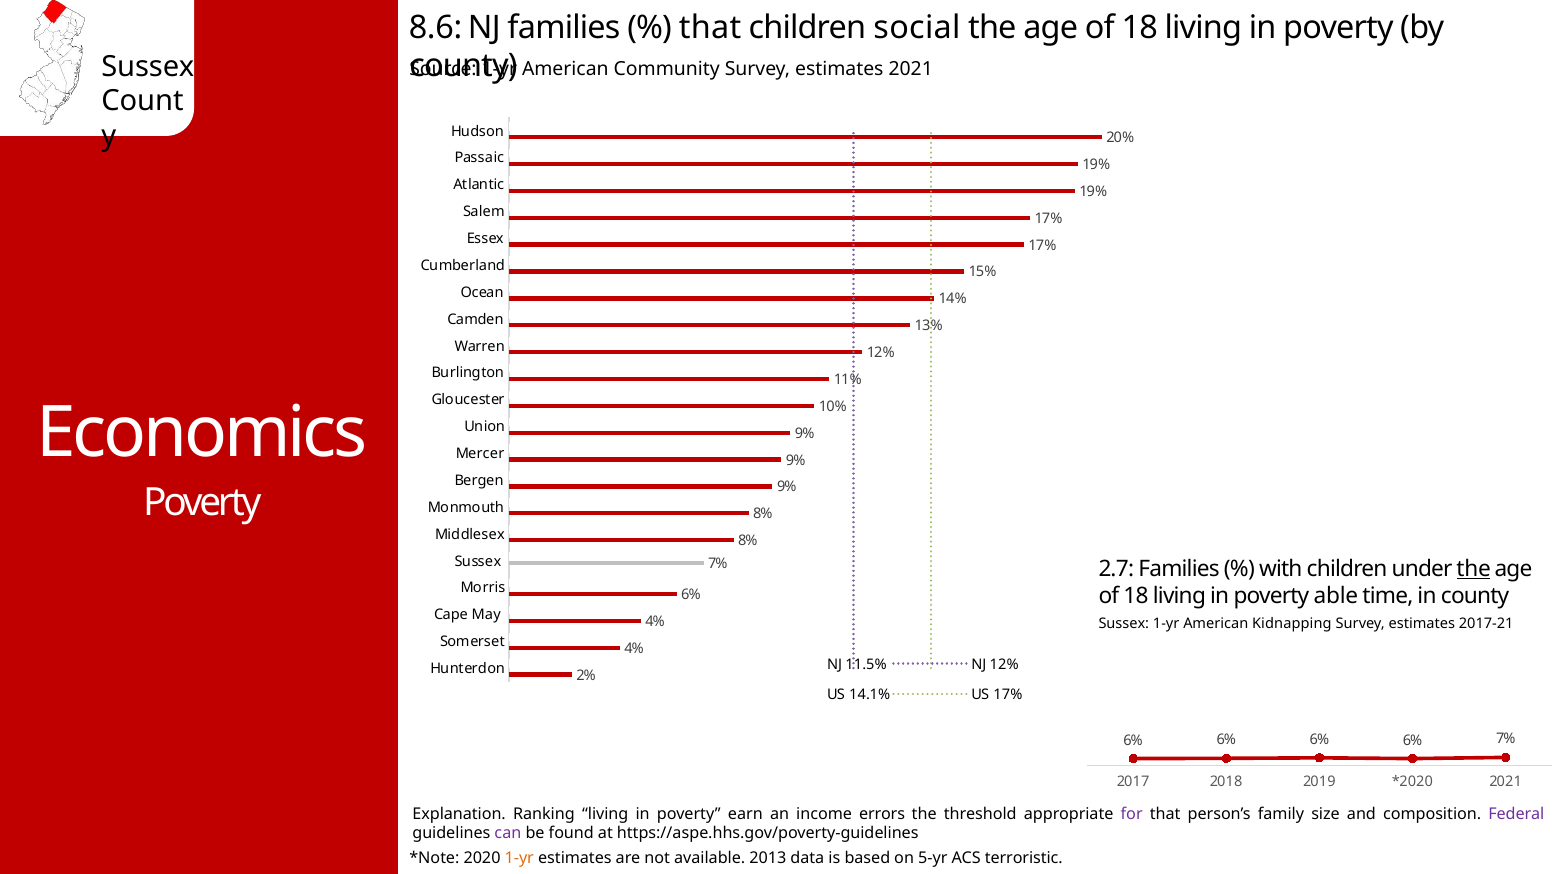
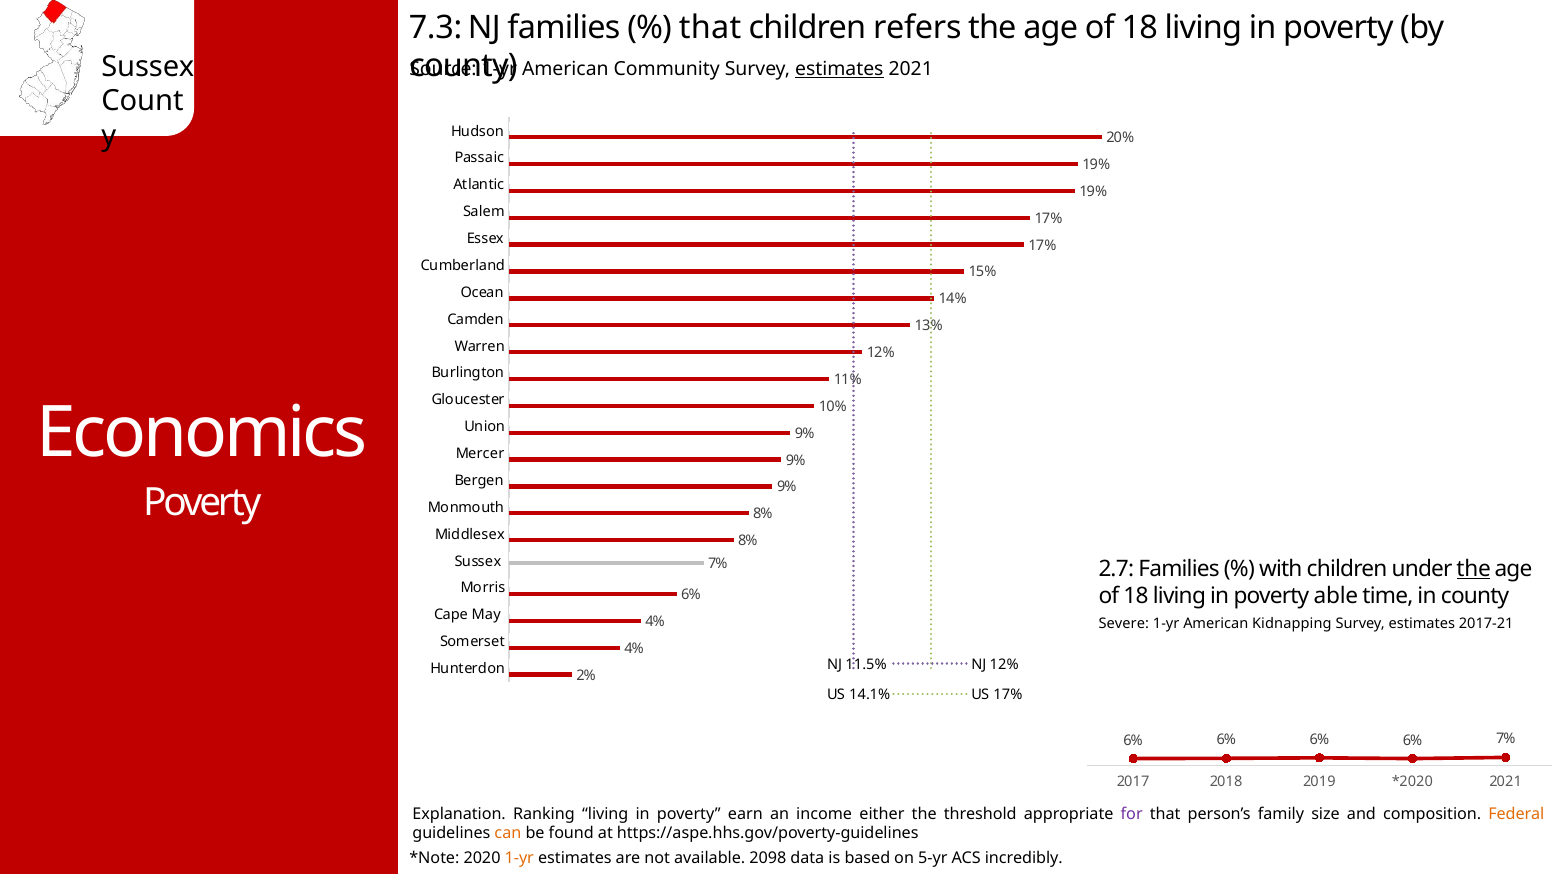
8.6: 8.6 -> 7.3
social: social -> refers
estimates at (839, 69) underline: none -> present
Sussex at (1124, 623): Sussex -> Severe
errors: errors -> either
Federal colour: purple -> orange
can colour: purple -> orange
2013: 2013 -> 2098
terroristic: terroristic -> incredibly
